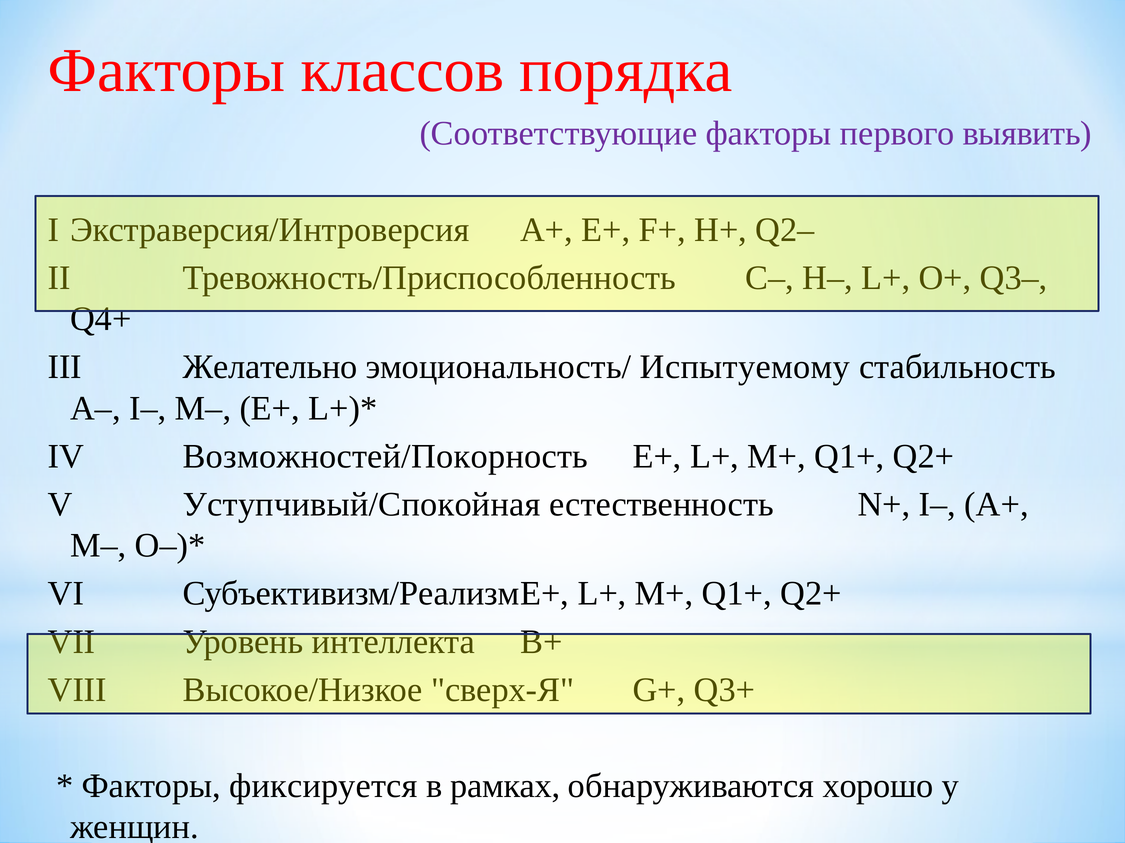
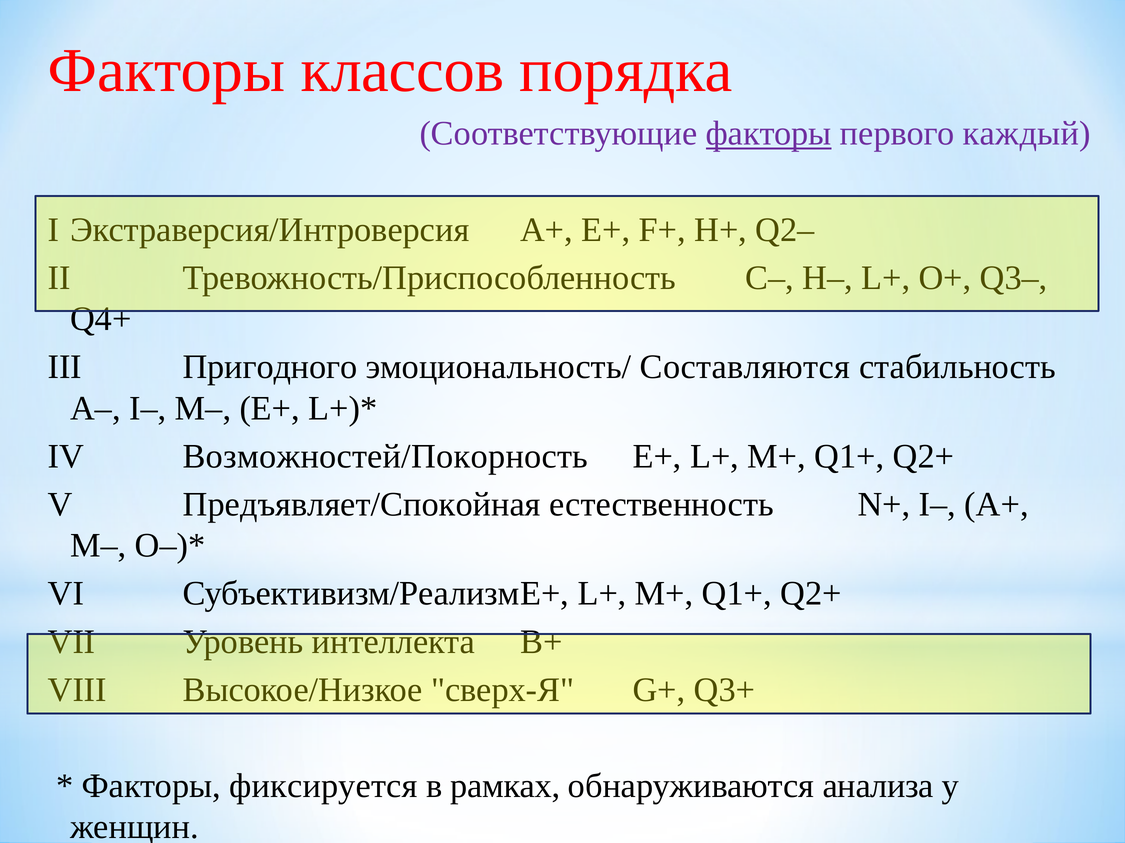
факторы at (769, 134) underline: none -> present
выявить: выявить -> каждый
Желательно: Желательно -> Пригодного
Испытуемому: Испытуемому -> Составляются
Уступчивый/Спокойная: Уступчивый/Спокойная -> Предъявляет/Спокойная
хорошо: хорошо -> анализа
